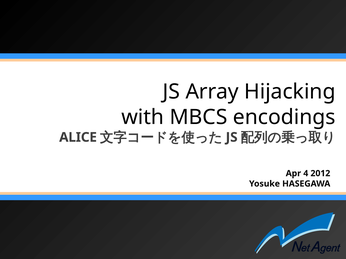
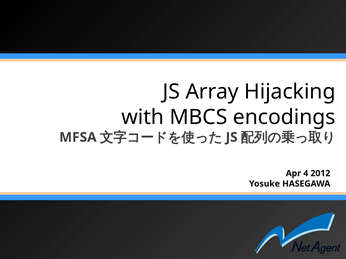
ALICE: ALICE -> MFSA
